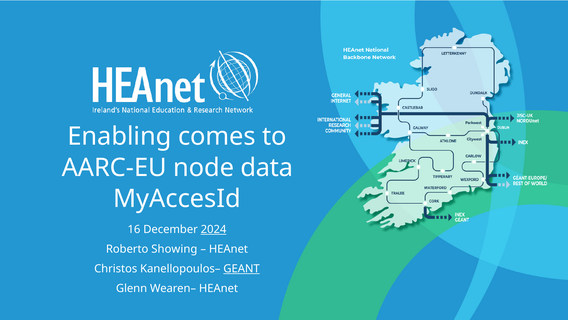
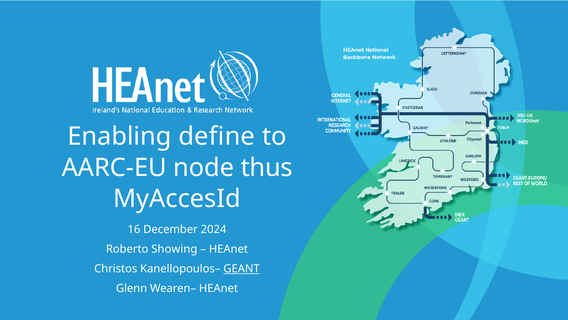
comes: comes -> define
data: data -> thus
2024 underline: present -> none
